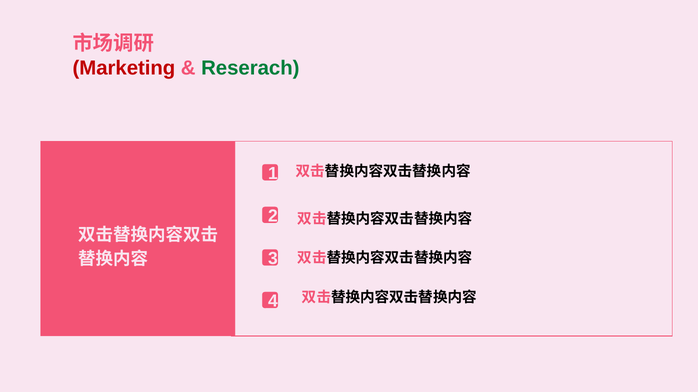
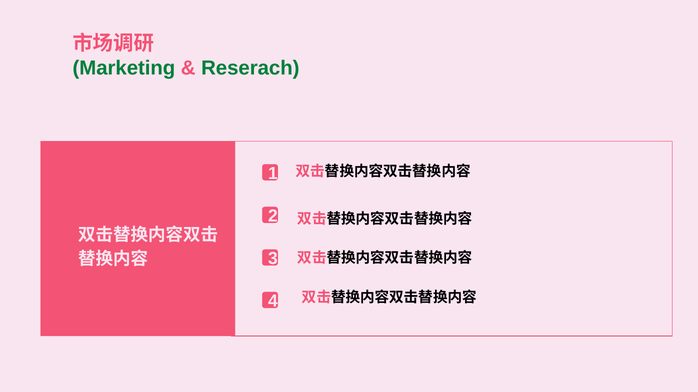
Marketing colour: red -> green
